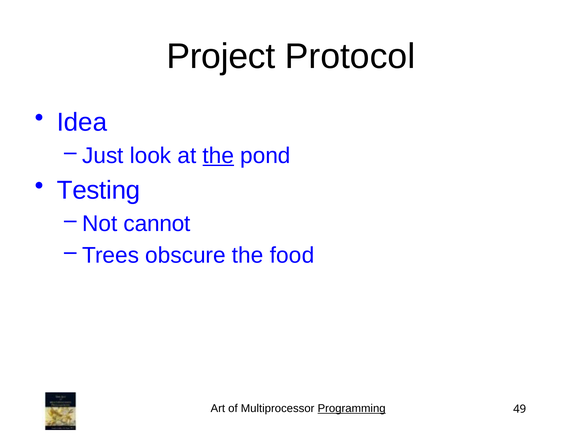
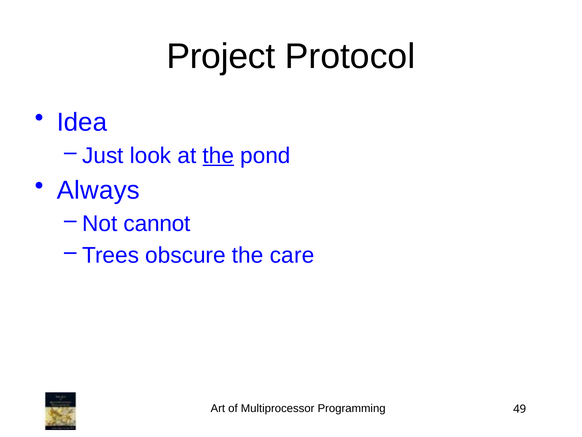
Testing: Testing -> Always
food: food -> care
Programming underline: present -> none
